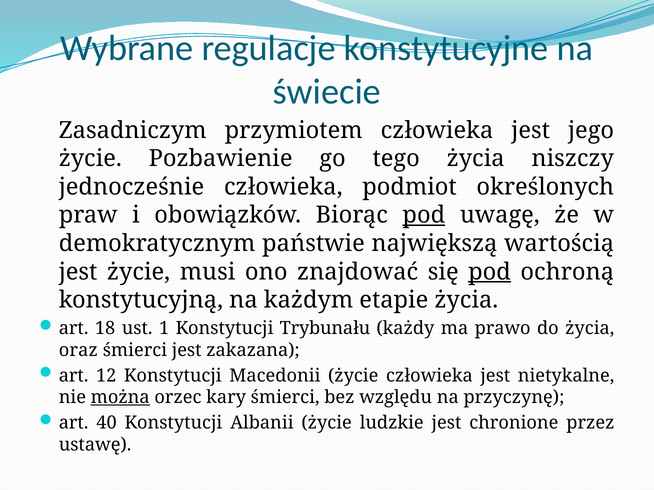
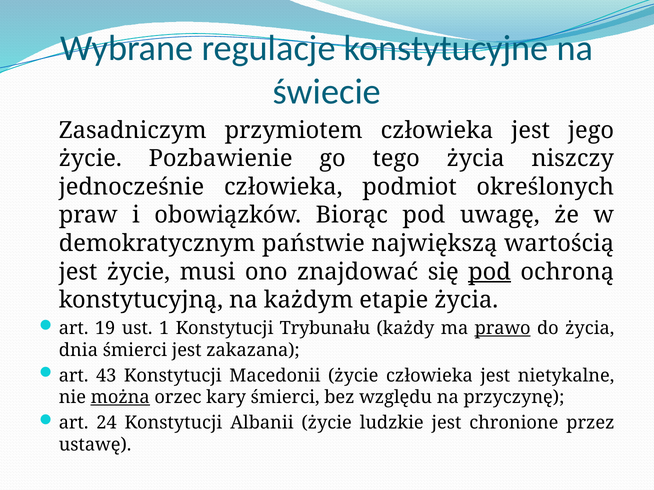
pod at (424, 215) underline: present -> none
18: 18 -> 19
prawo underline: none -> present
oraz: oraz -> dnia
12: 12 -> 43
40: 40 -> 24
